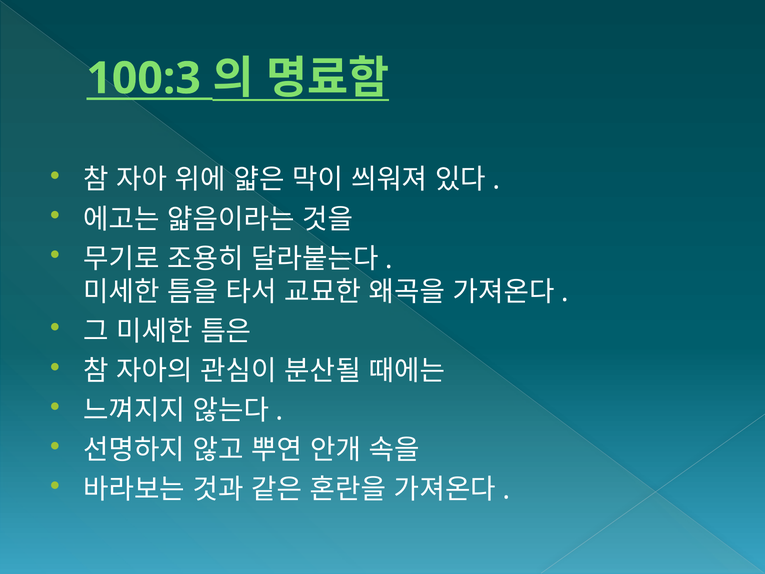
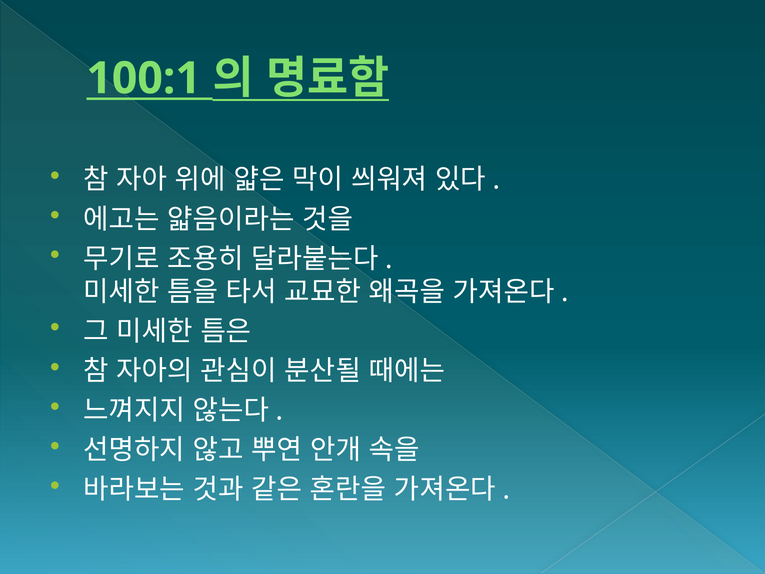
100:3: 100:3 -> 100:1
